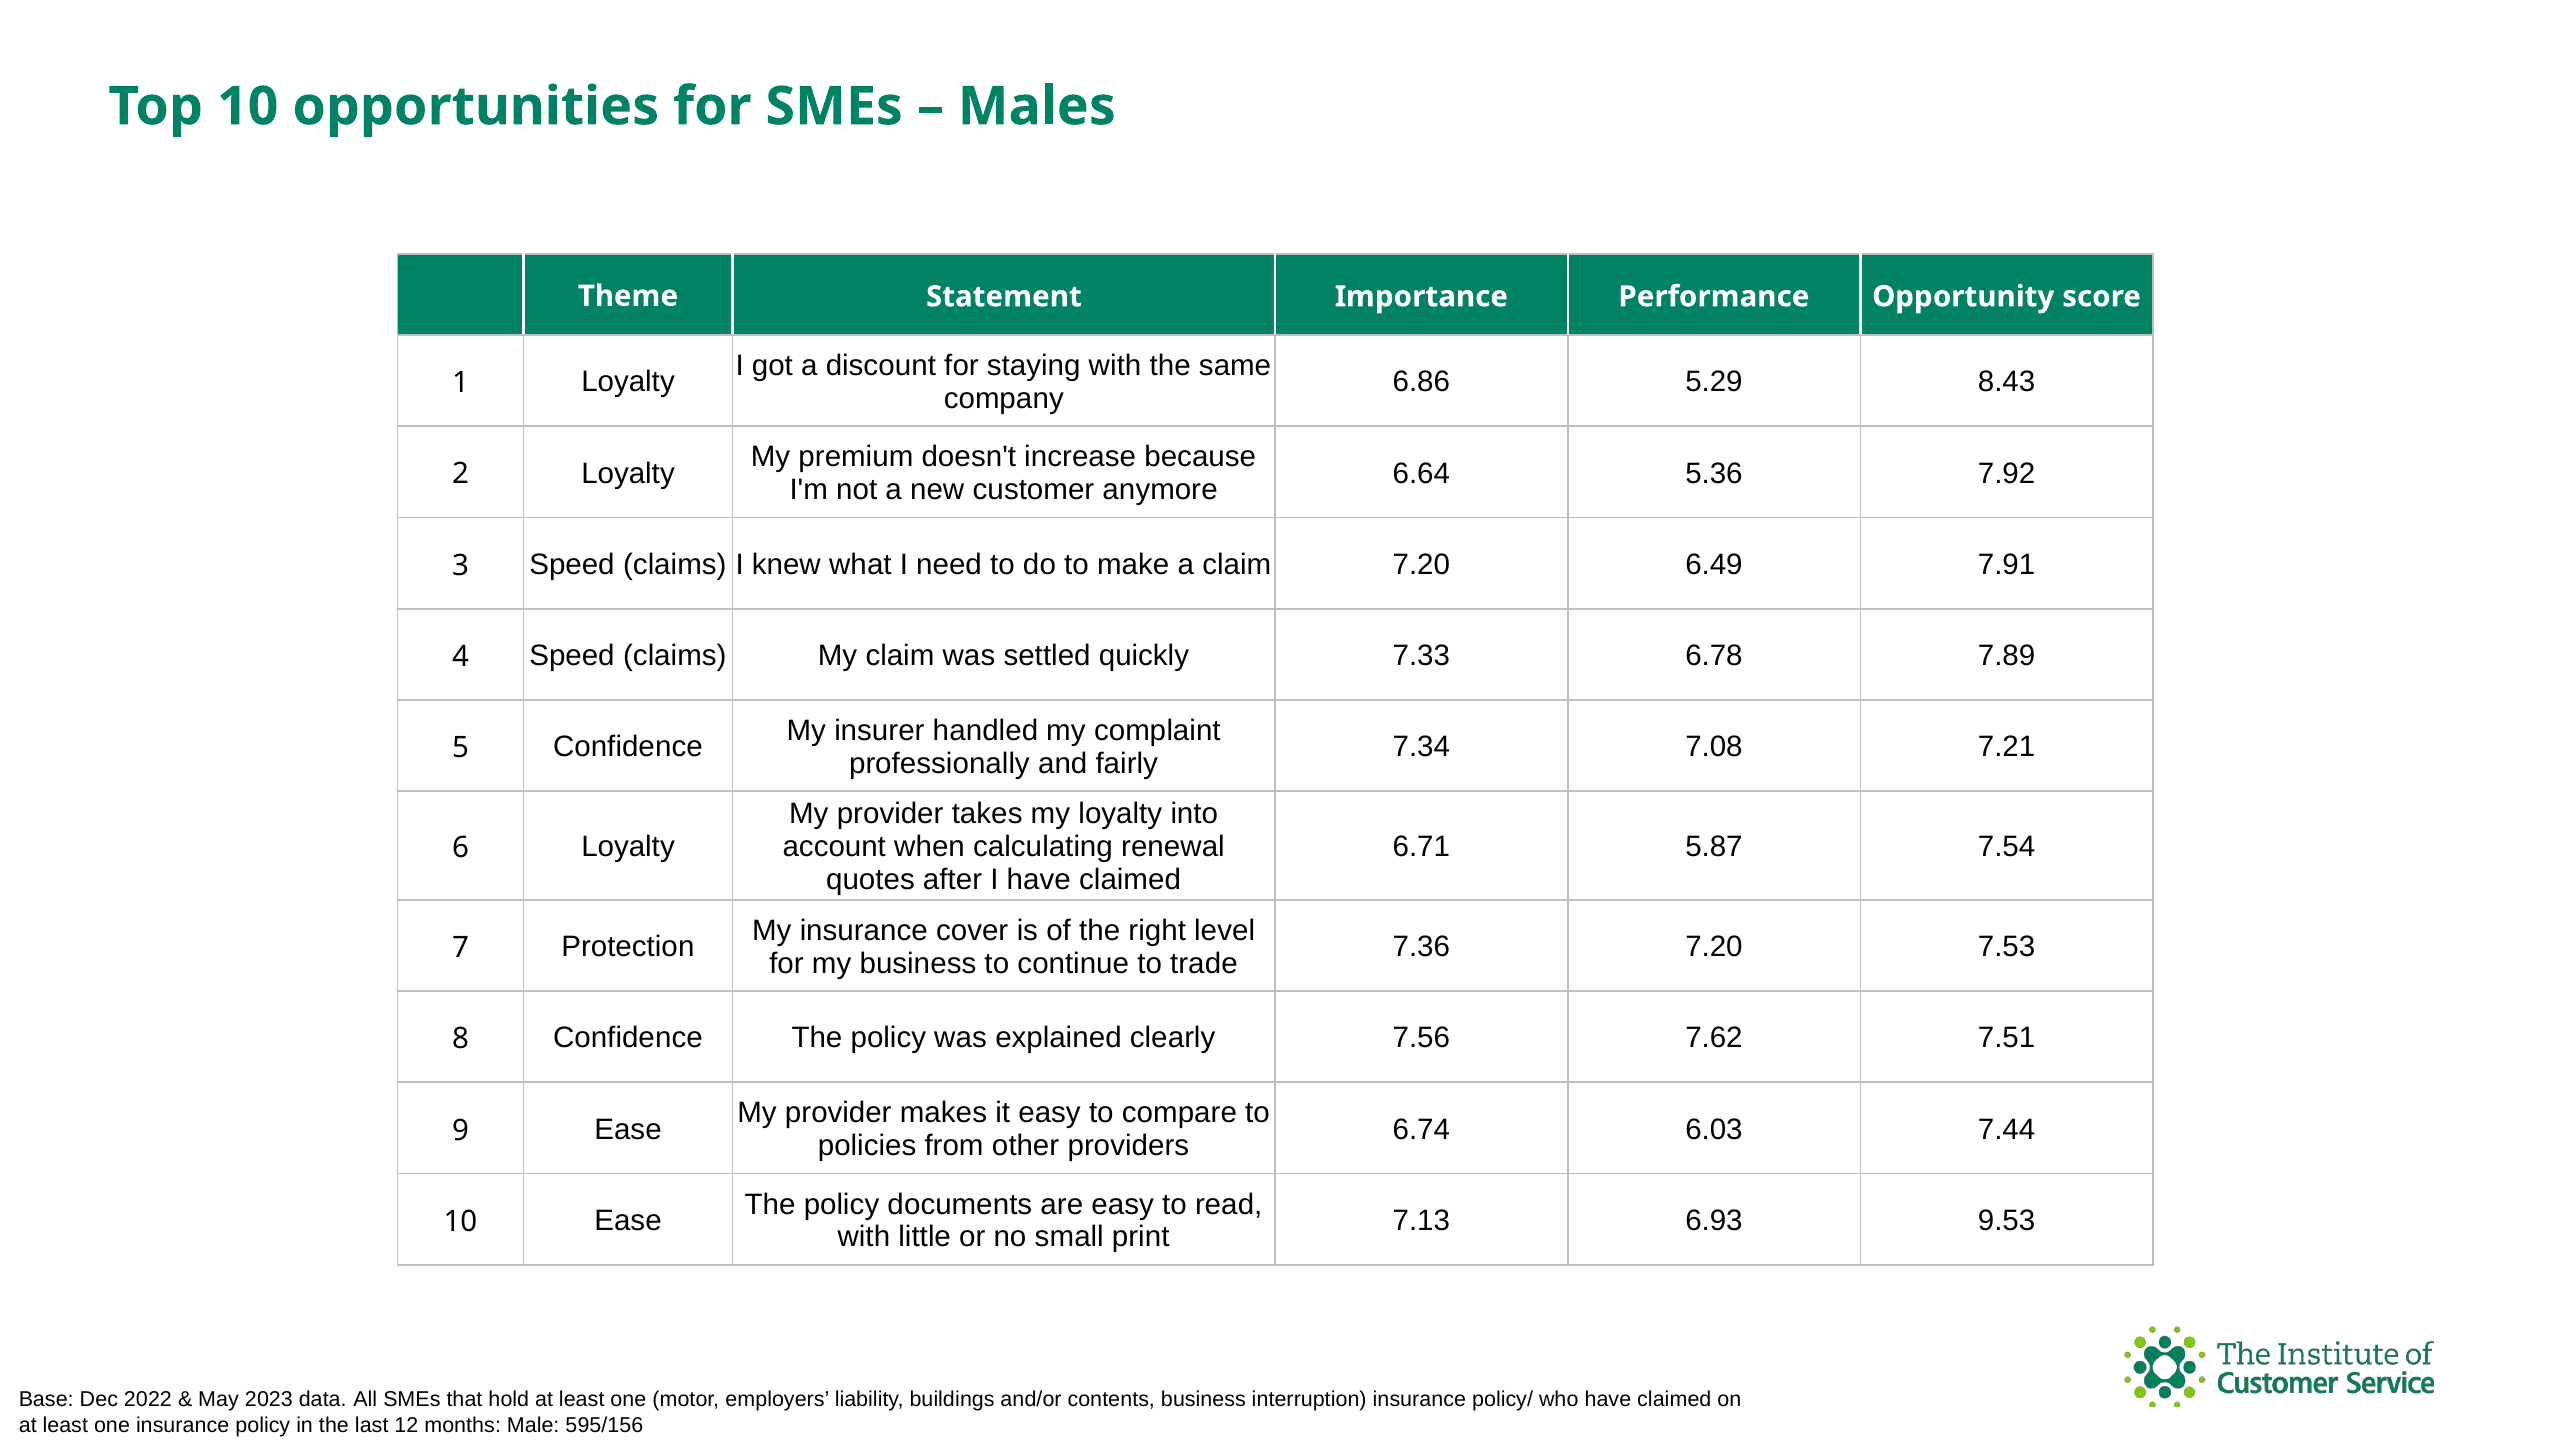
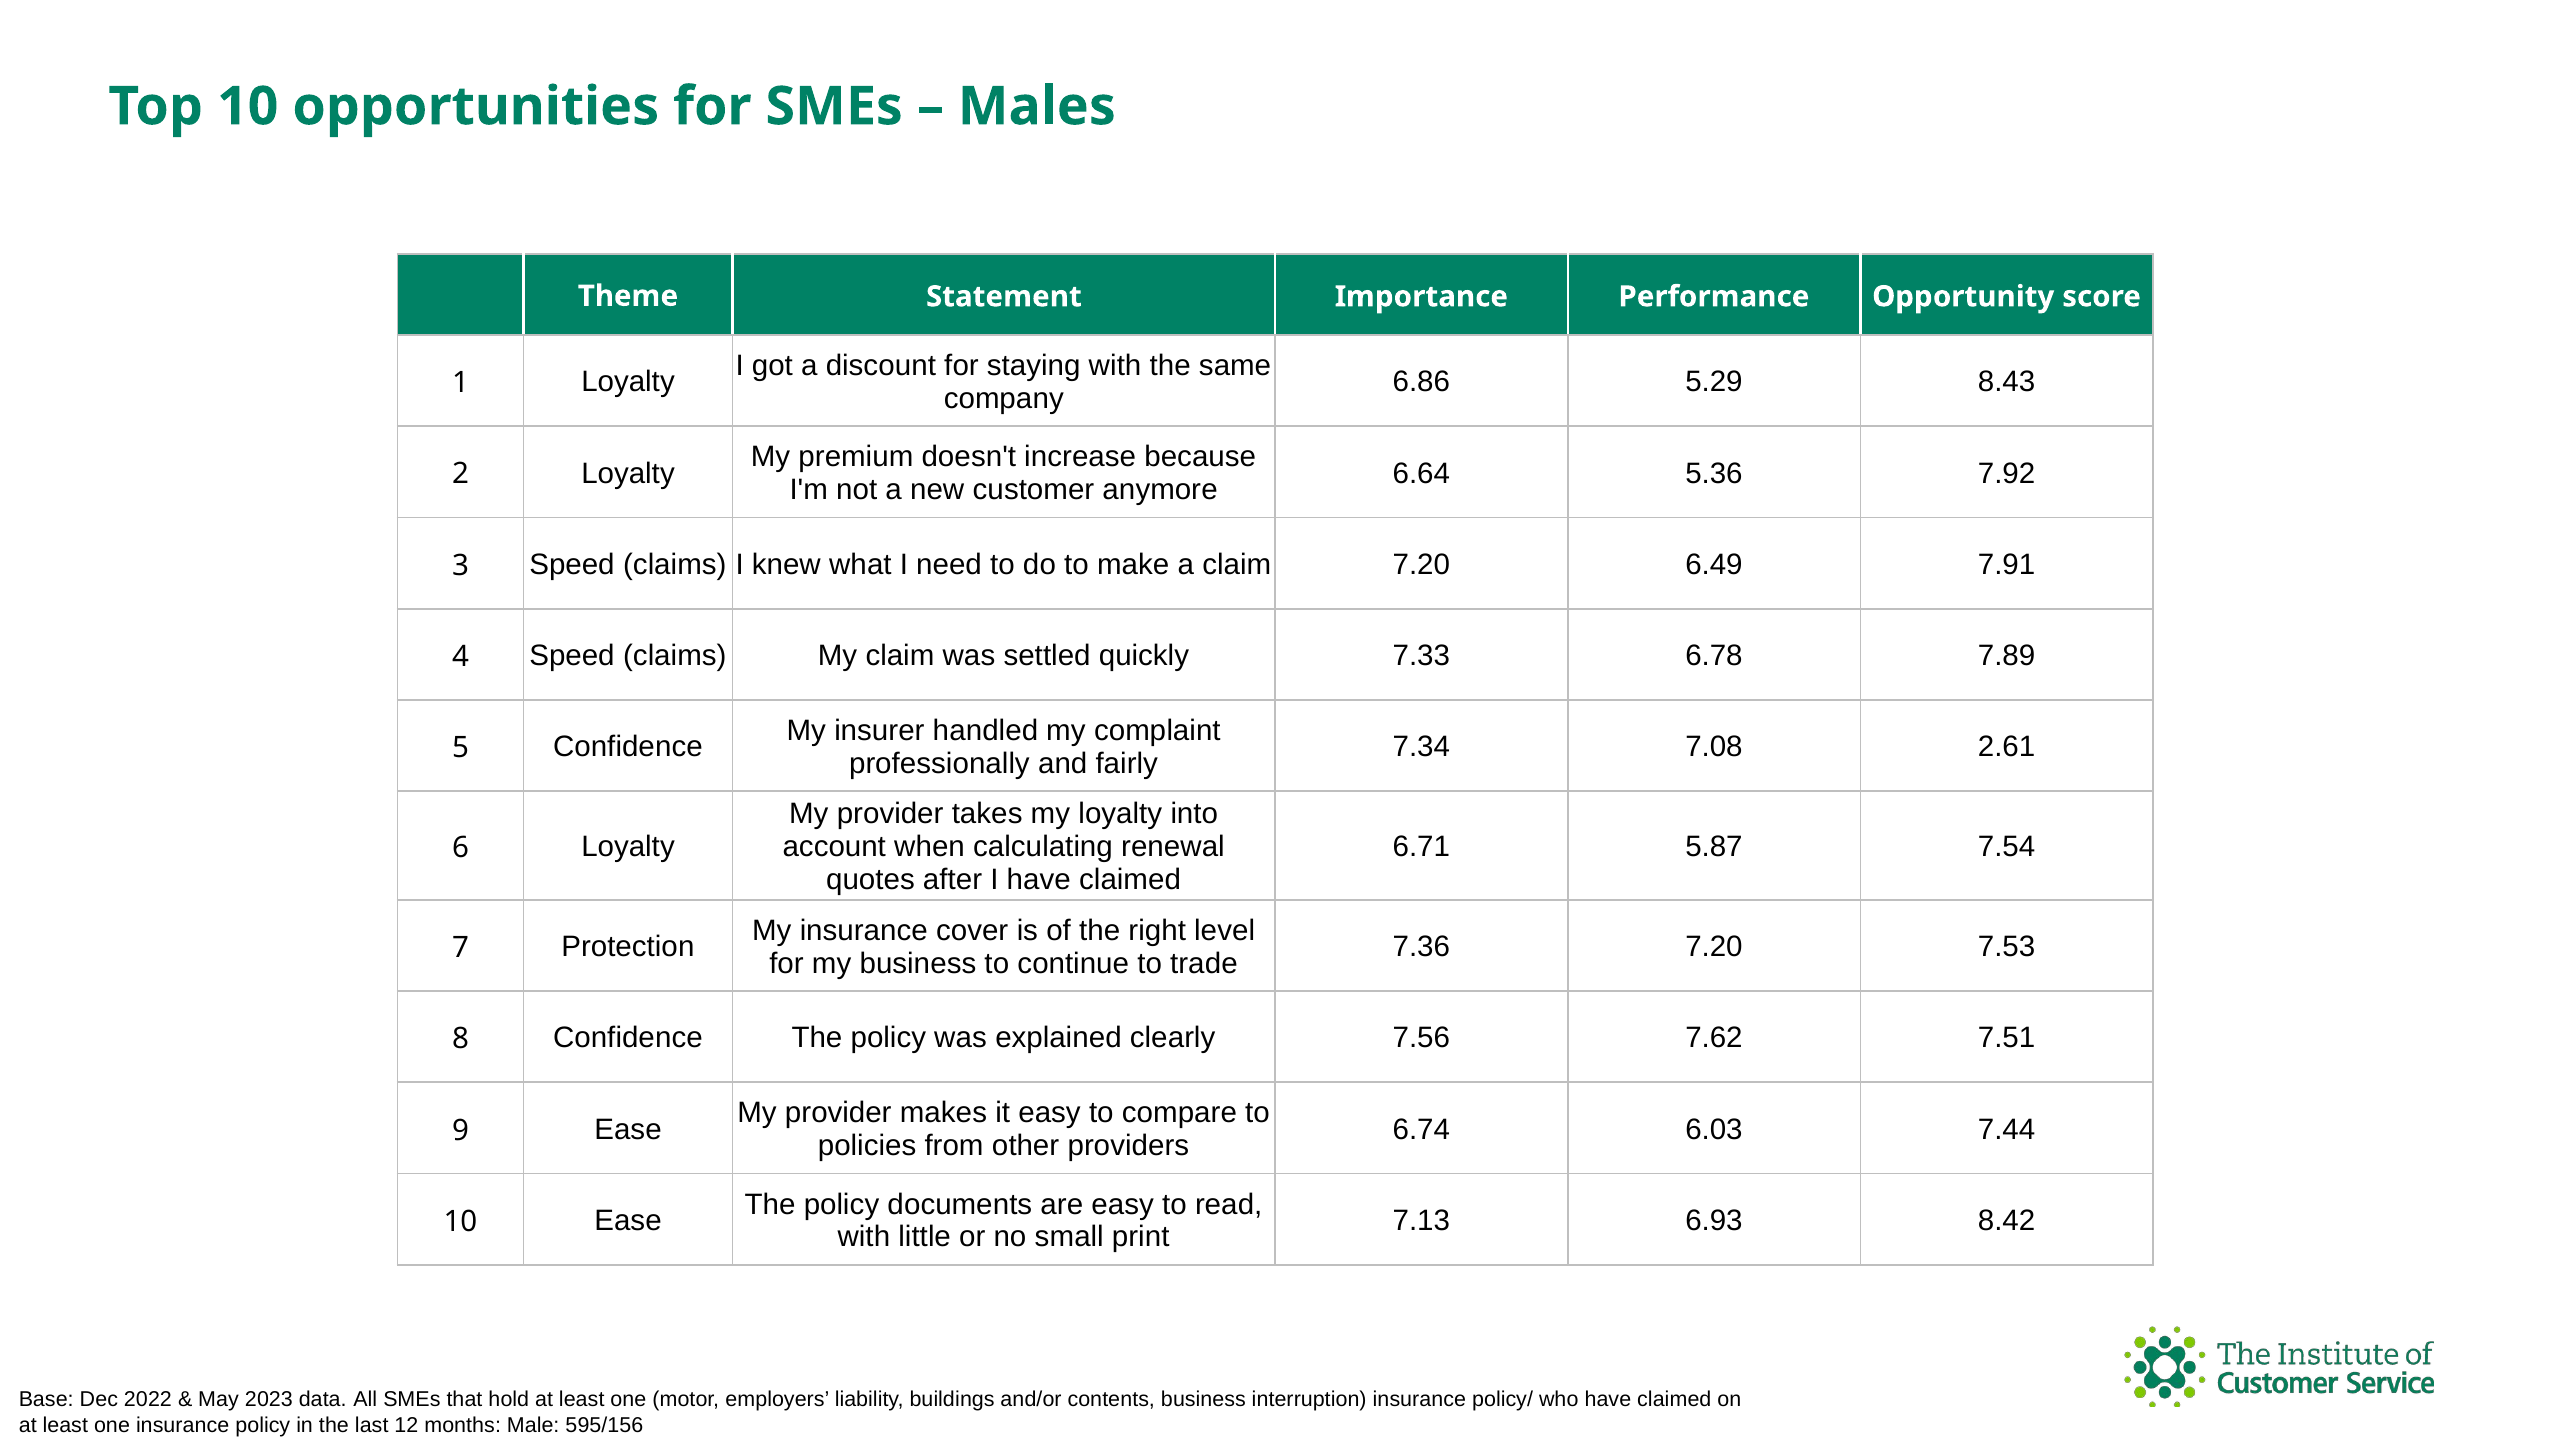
7.21: 7.21 -> 2.61
9.53: 9.53 -> 8.42
